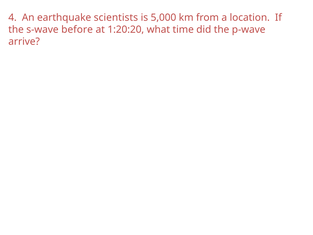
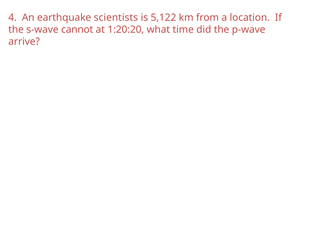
5,000: 5,000 -> 5,122
before: before -> cannot
